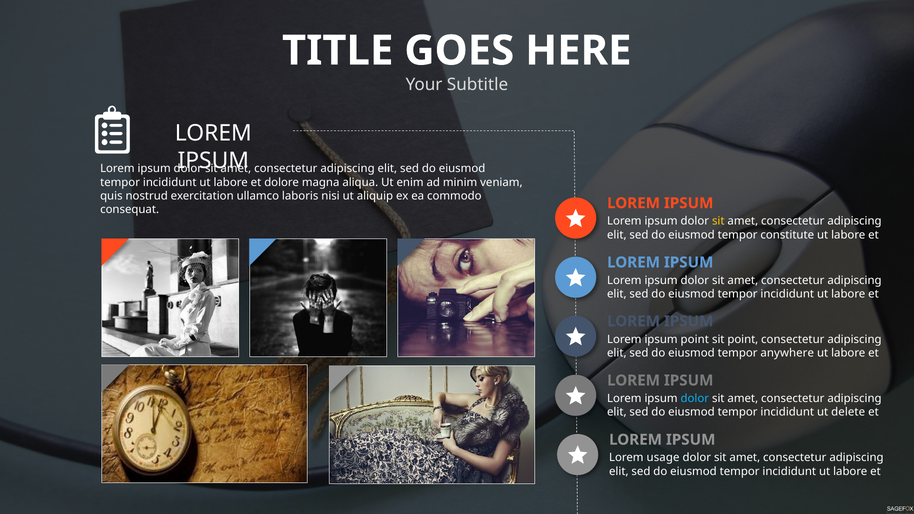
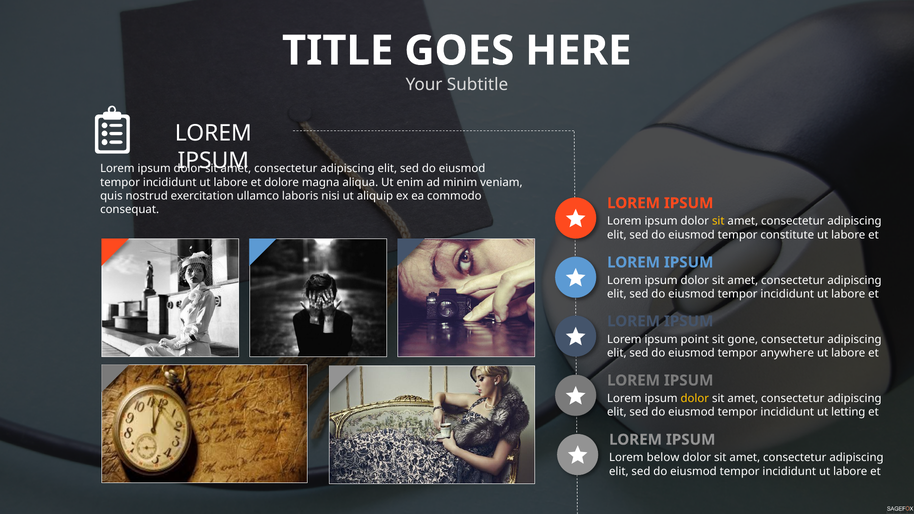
sit point: point -> gone
dolor at (695, 399) colour: light blue -> yellow
delete: delete -> letting
usage: usage -> below
